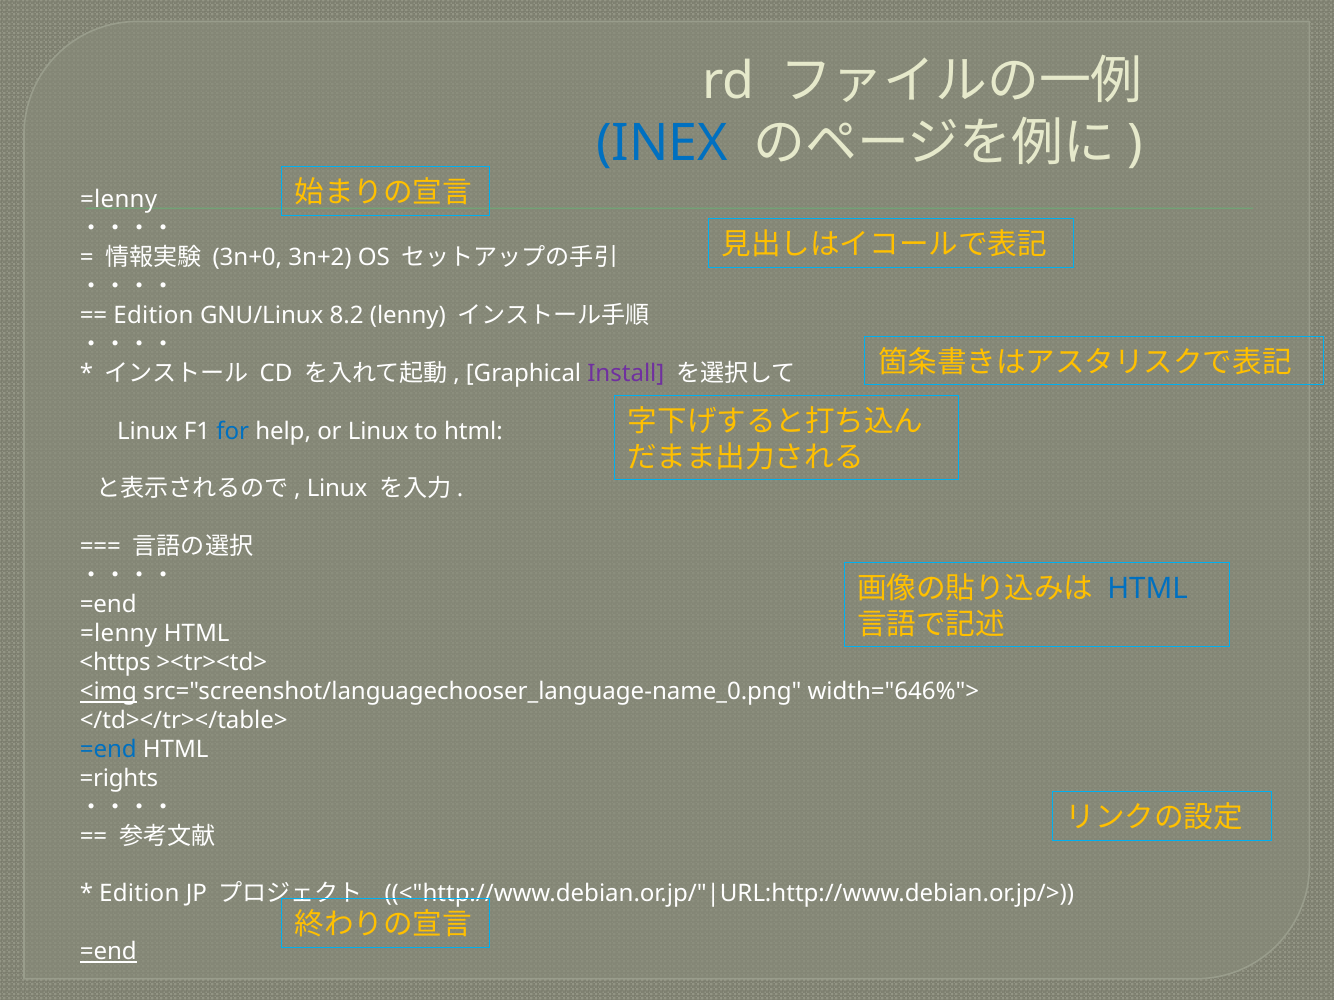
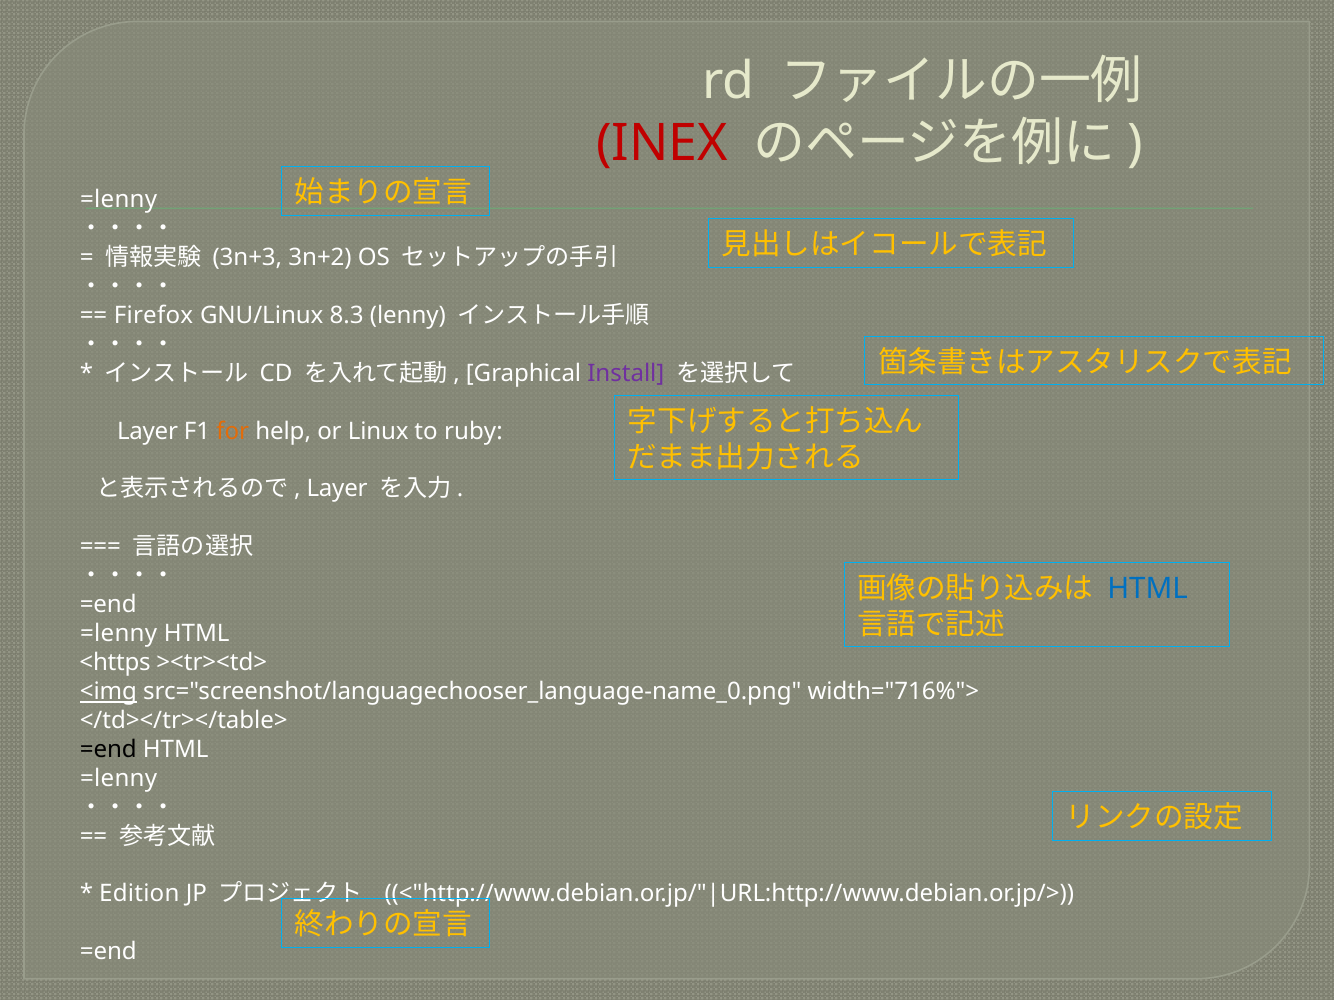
INEX colour: blue -> red
3n+0: 3n+0 -> 3n+3
Edition at (154, 316): Edition -> Firefox
8.2: 8.2 -> 8.3
Linux at (148, 431): Linux -> Layer
for colour: blue -> orange
to html: html -> ruby
Linux at (337, 489): Linux -> Layer
width="646%">: width="646%"> -> width="716%">
=end at (108, 750) colour: blue -> black
=rights at (119, 779): =rights -> =lenny
=end at (108, 952) underline: present -> none
